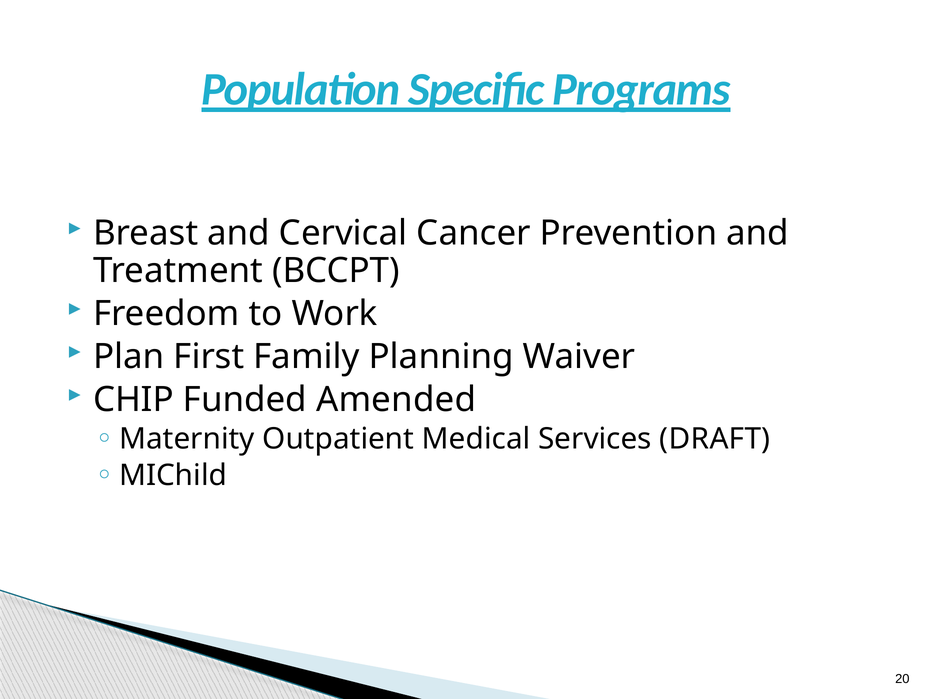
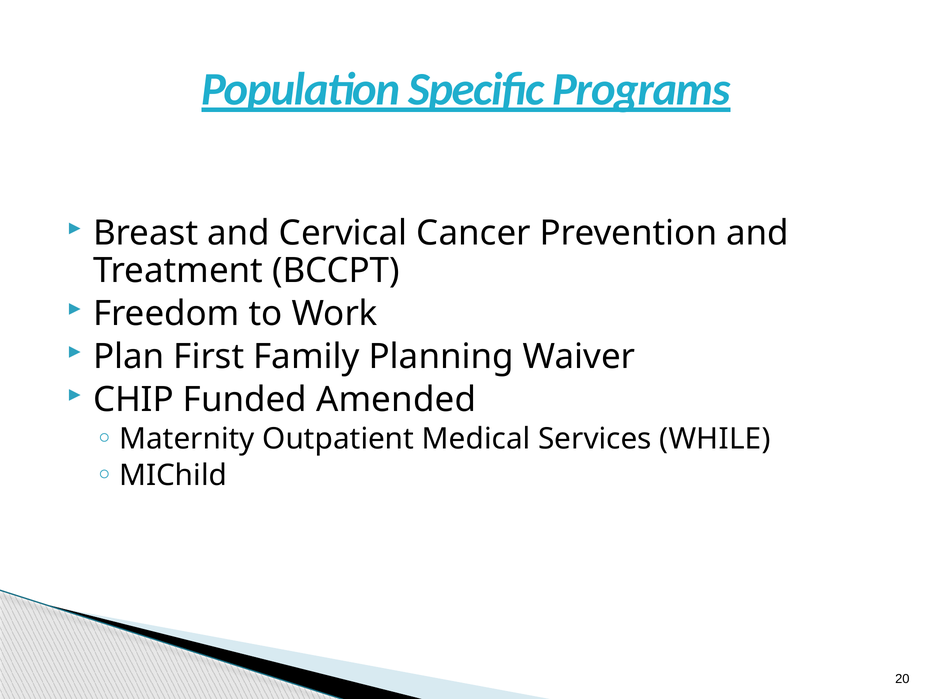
DRAFT: DRAFT -> WHILE
